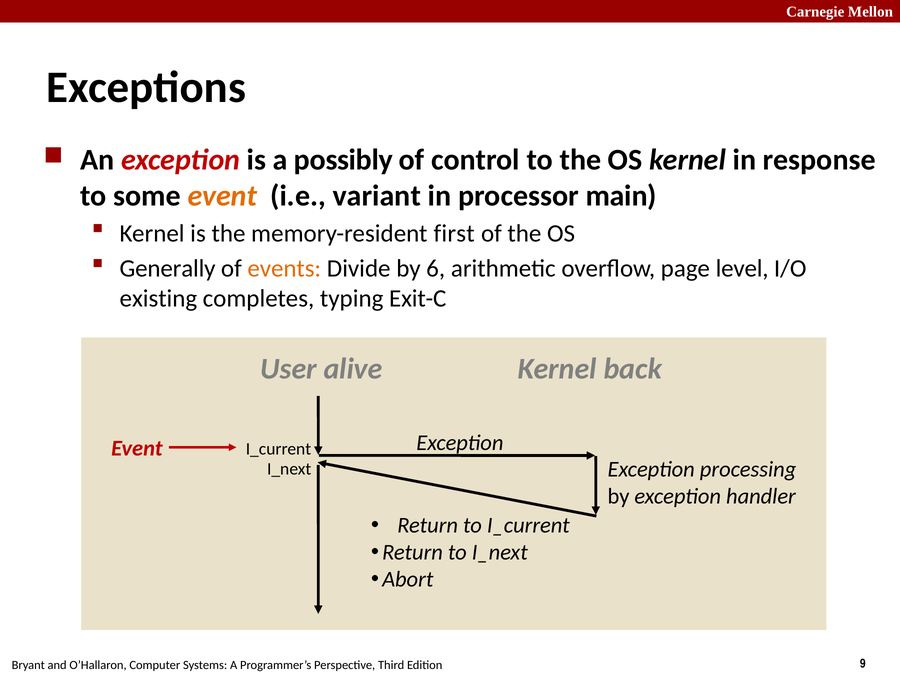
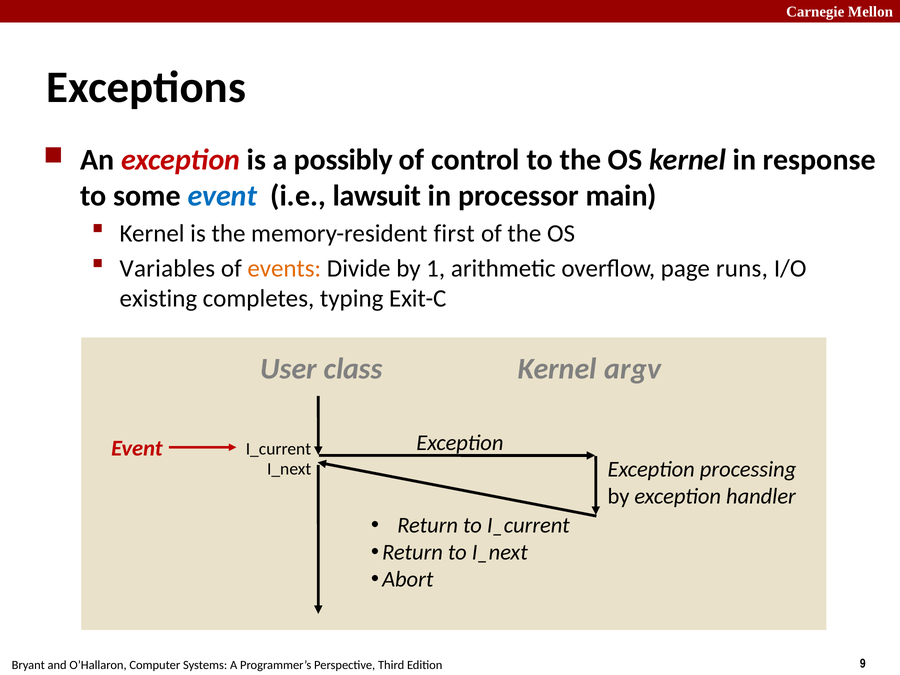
event at (222, 196) colour: orange -> blue
variant: variant -> lawsuit
Generally: Generally -> Variables
6: 6 -> 1
level: level -> runs
alive: alive -> class
back: back -> argv
